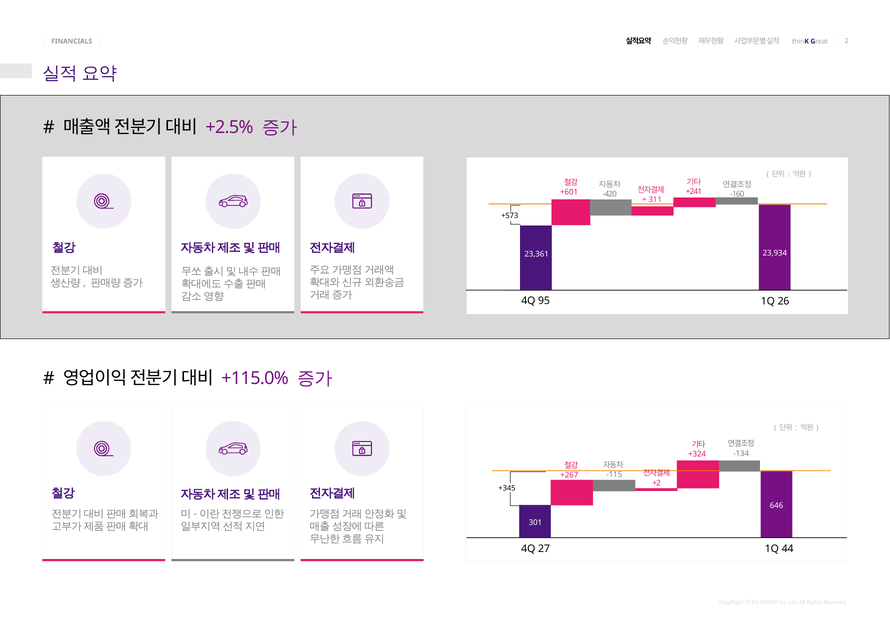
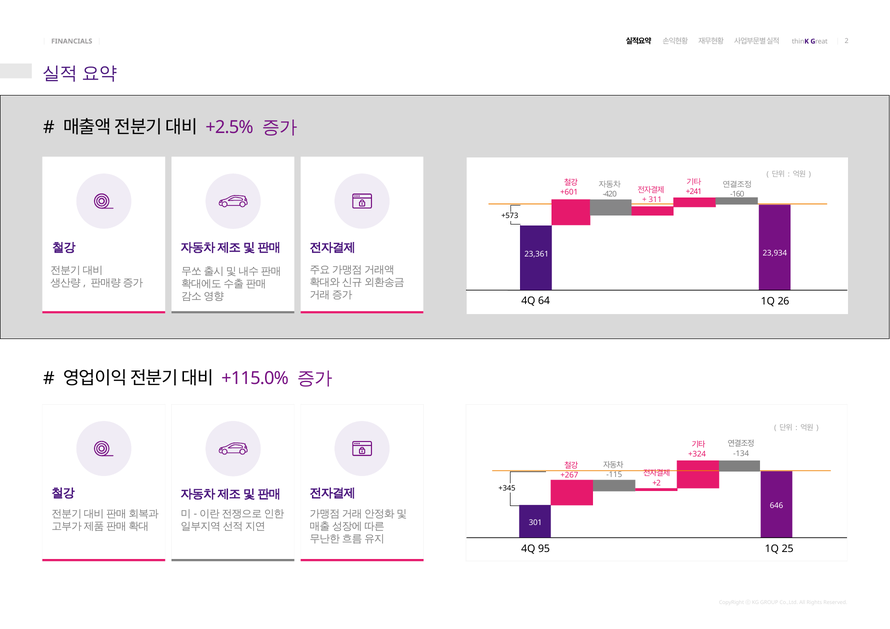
95: 95 -> 64
27: 27 -> 95
44: 44 -> 25
